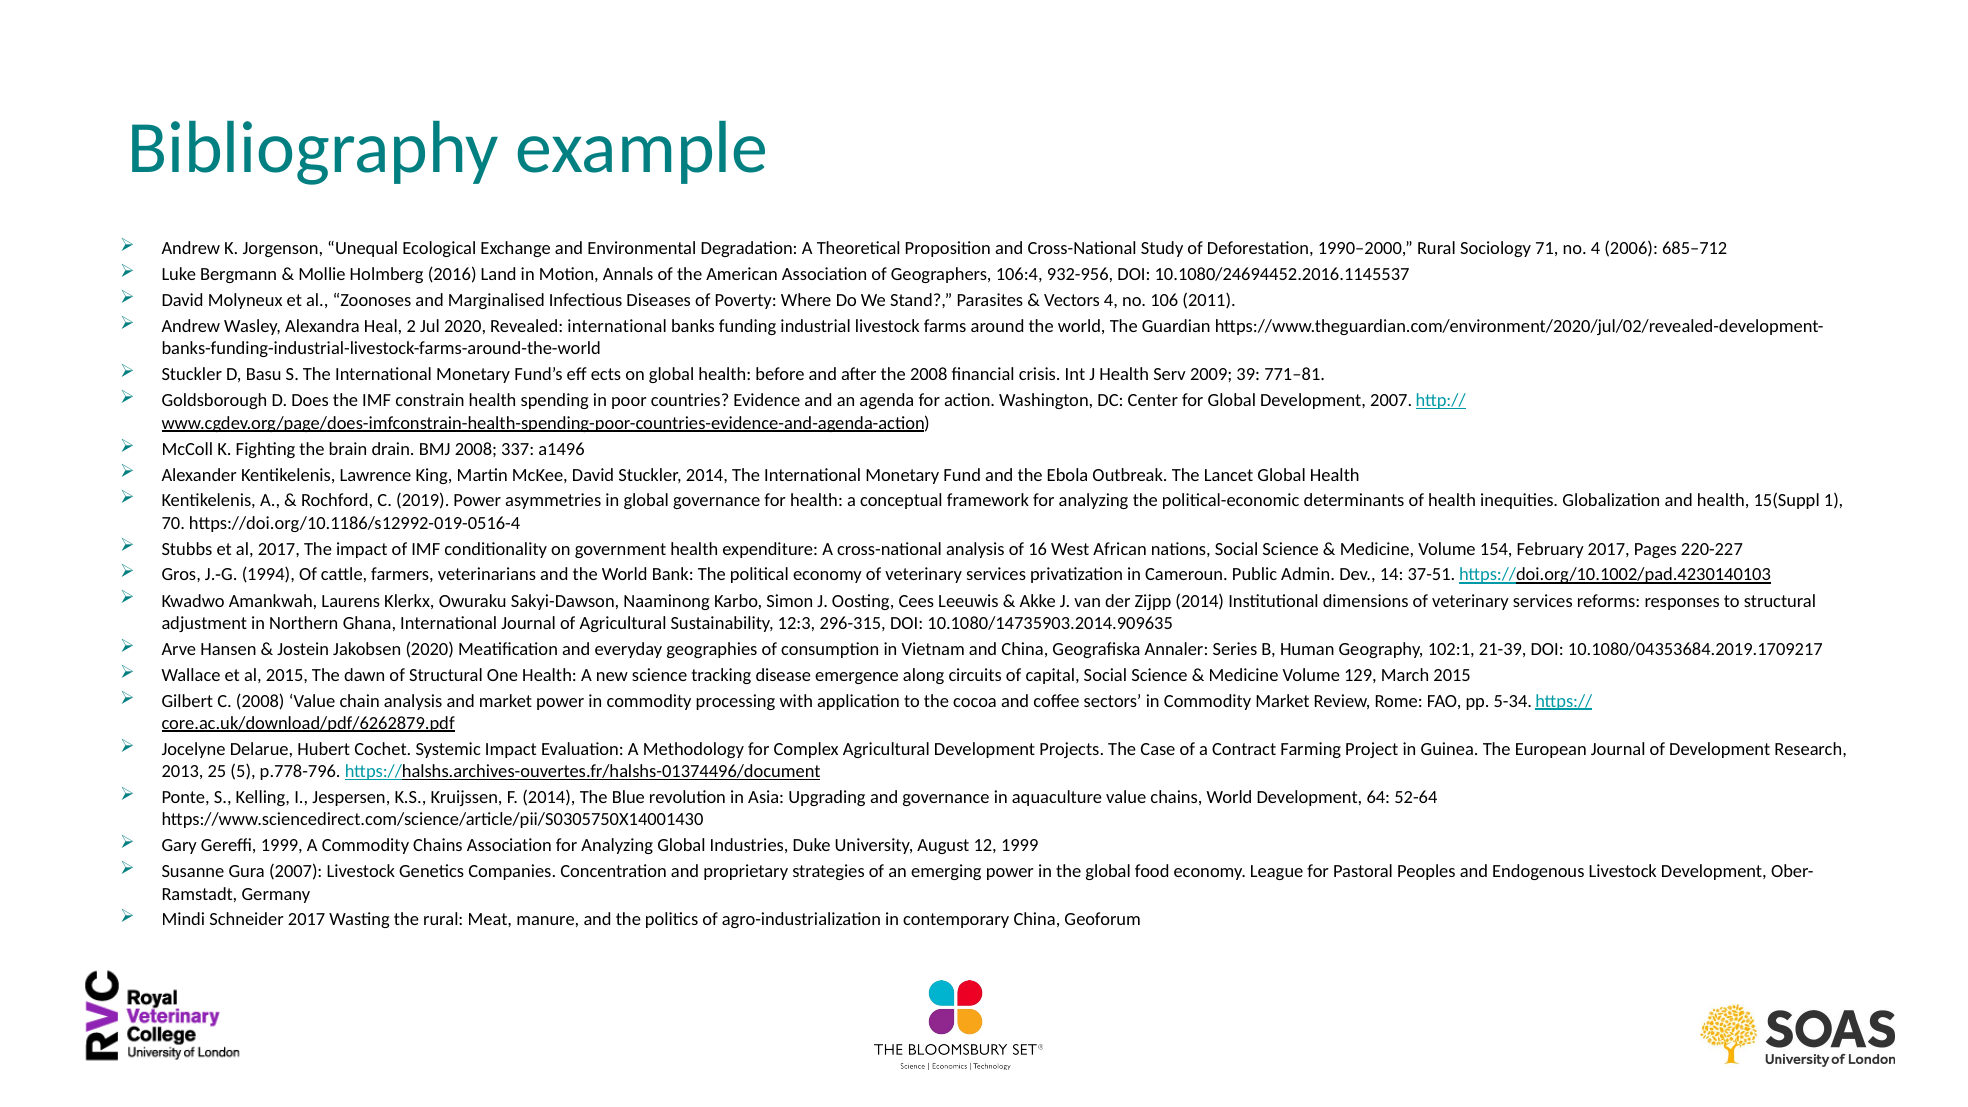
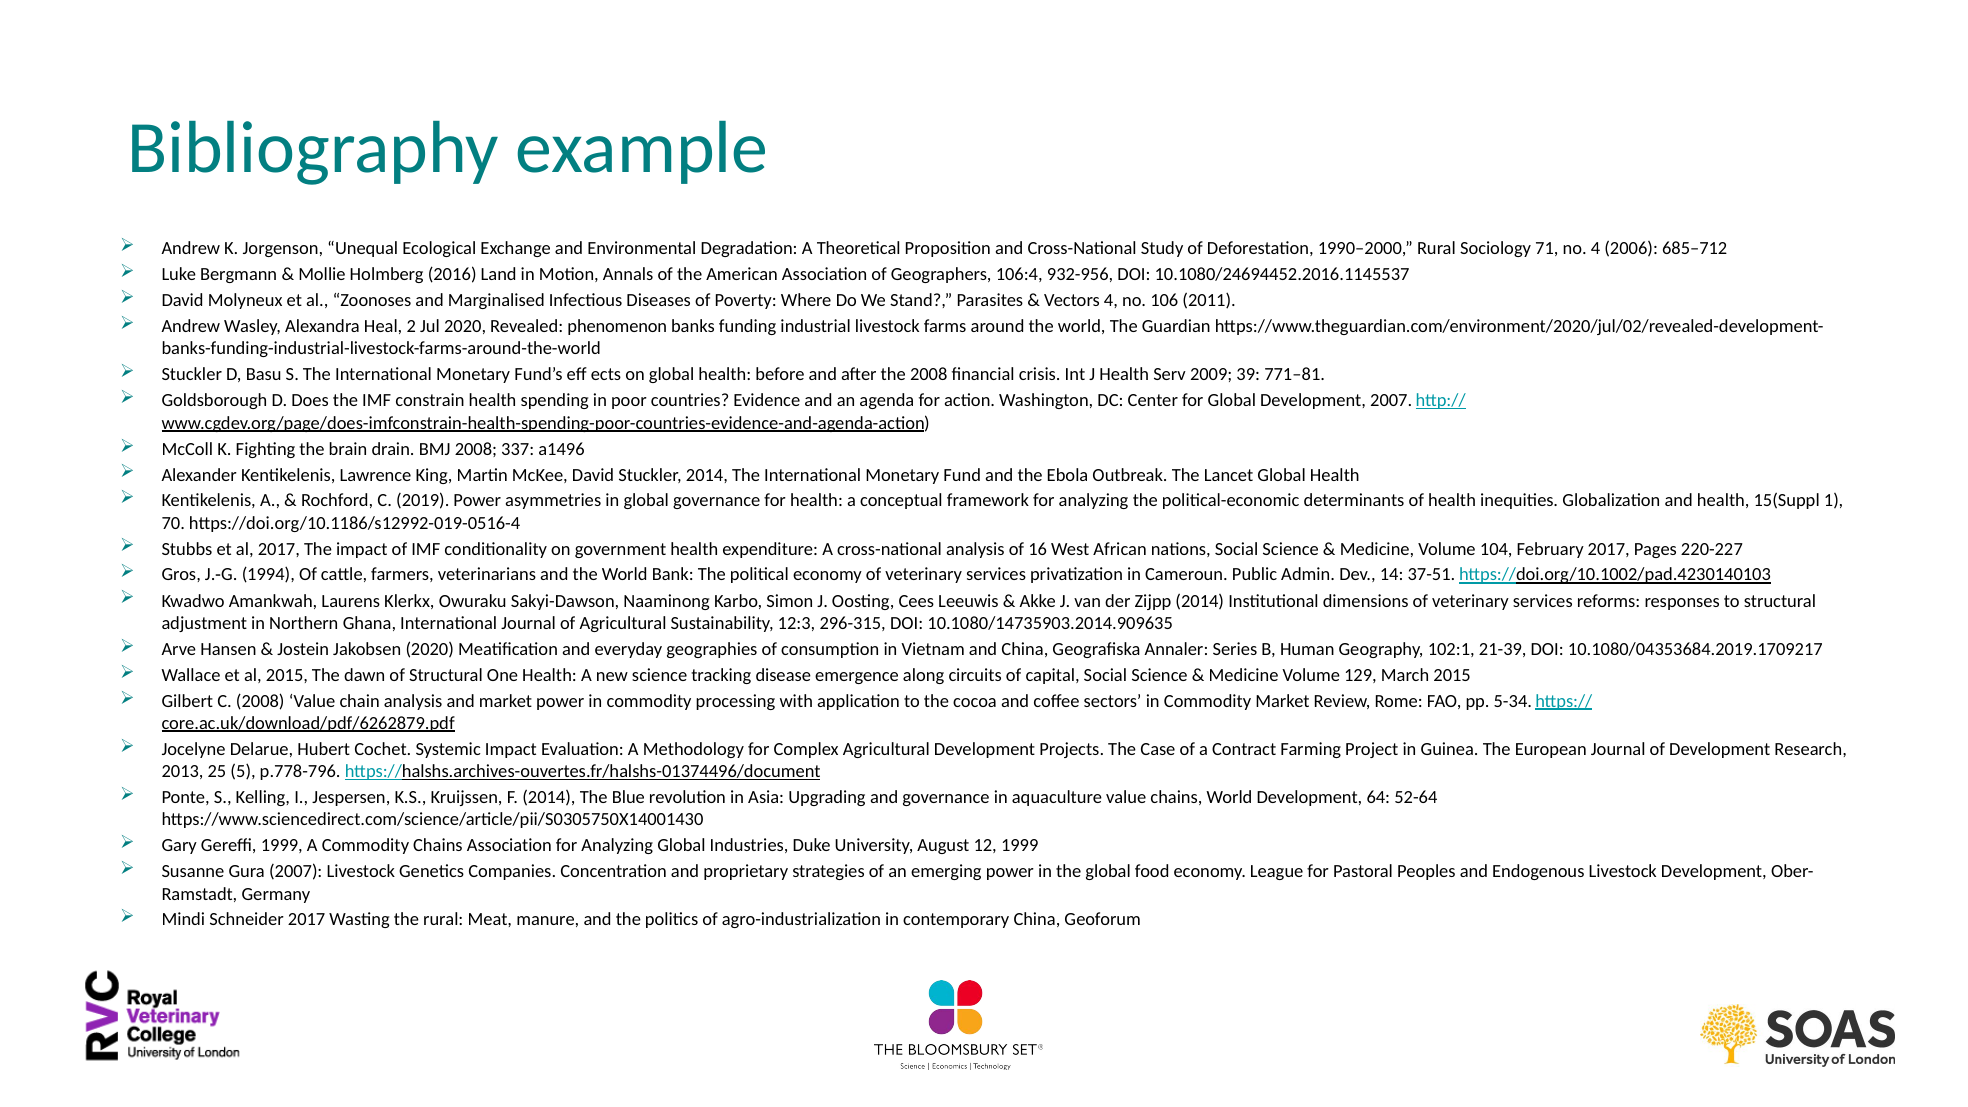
Revealed international: international -> phenomenon
154: 154 -> 104
